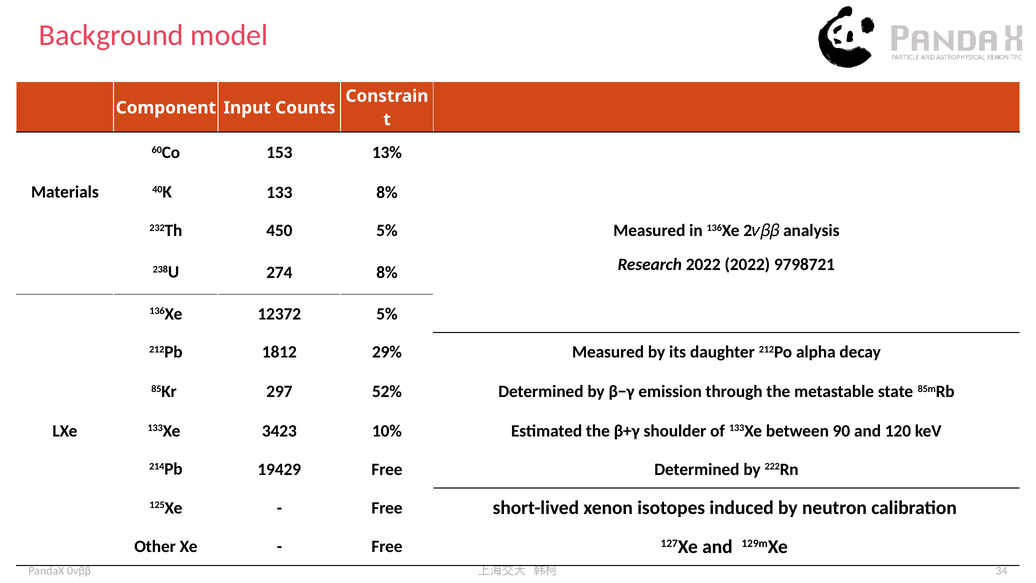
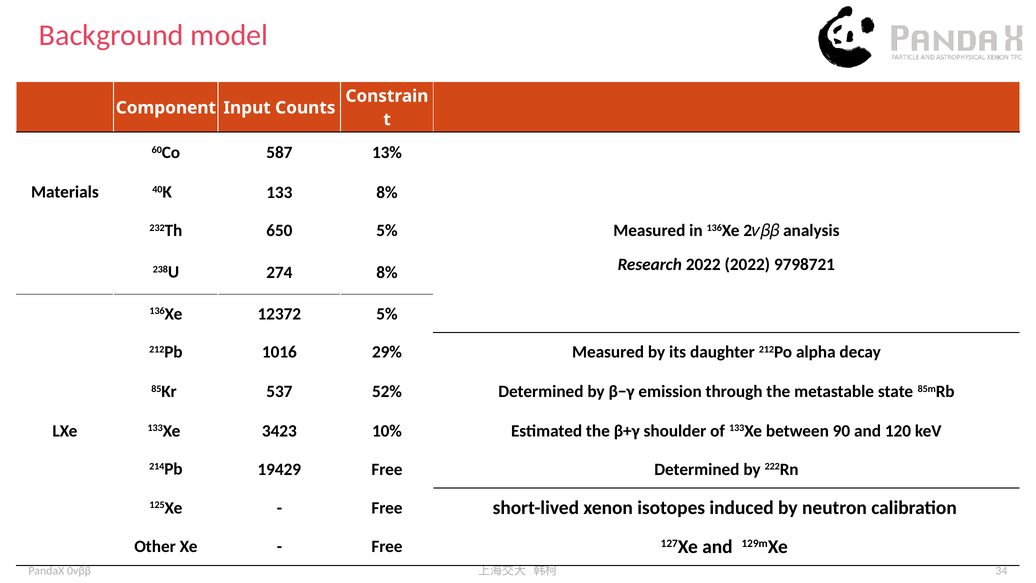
153: 153 -> 587
450: 450 -> 650
1812: 1812 -> 1016
297: 297 -> 537
